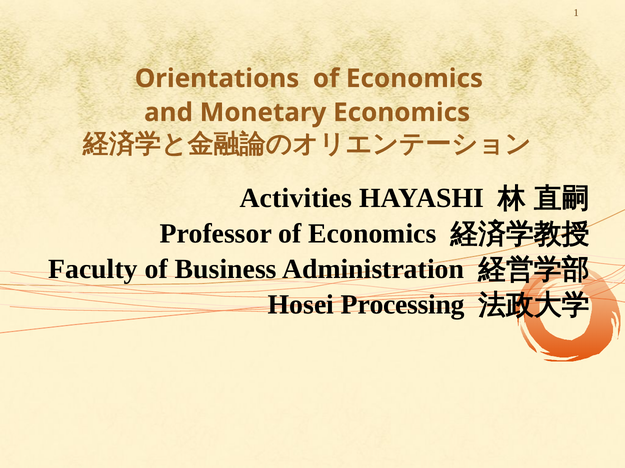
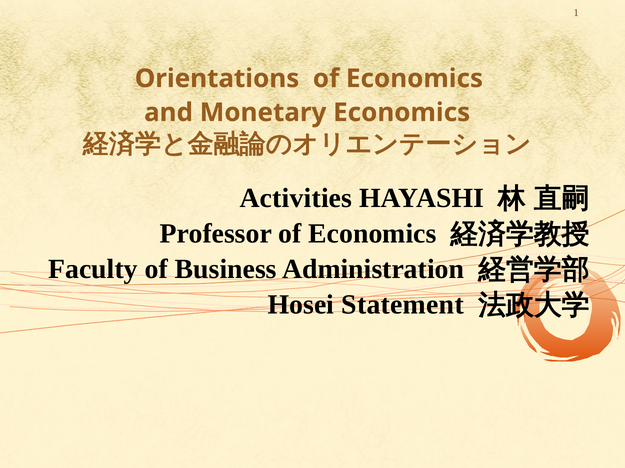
Processing: Processing -> Statement
